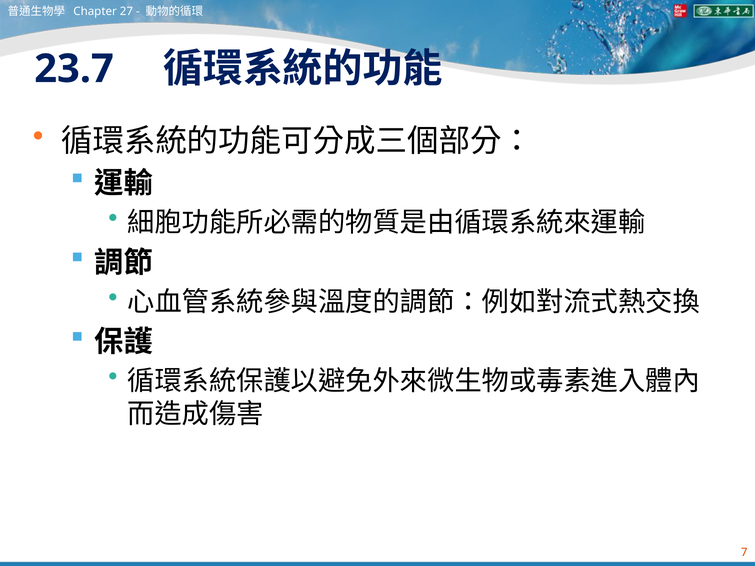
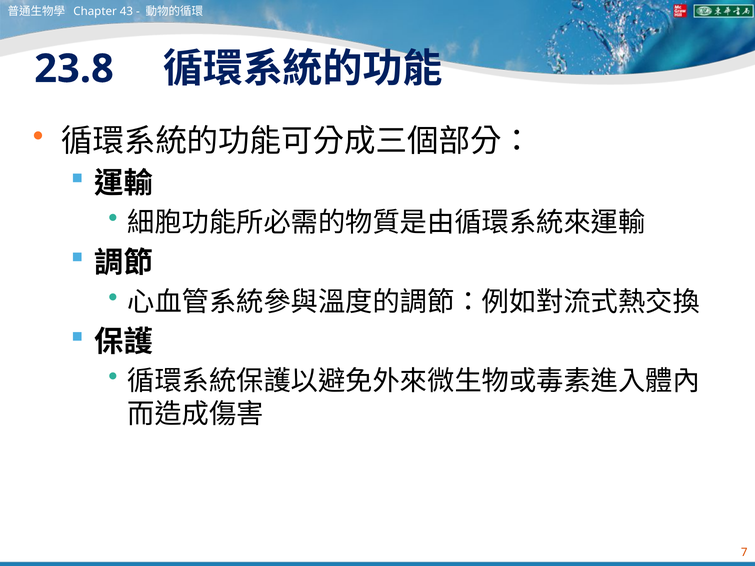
27: 27 -> 43
23.7: 23.7 -> 23.8
